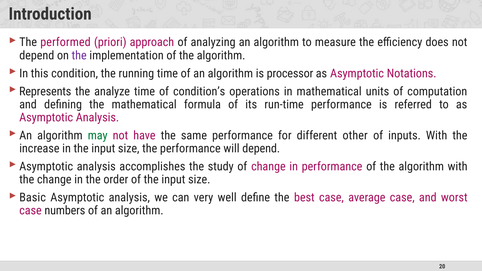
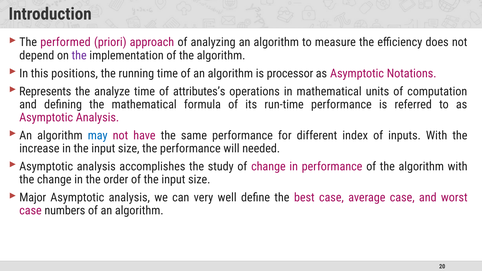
condition: condition -> positions
condition’s: condition’s -> attributes’s
may colour: green -> blue
other: other -> index
will depend: depend -> needed
Basic: Basic -> Major
